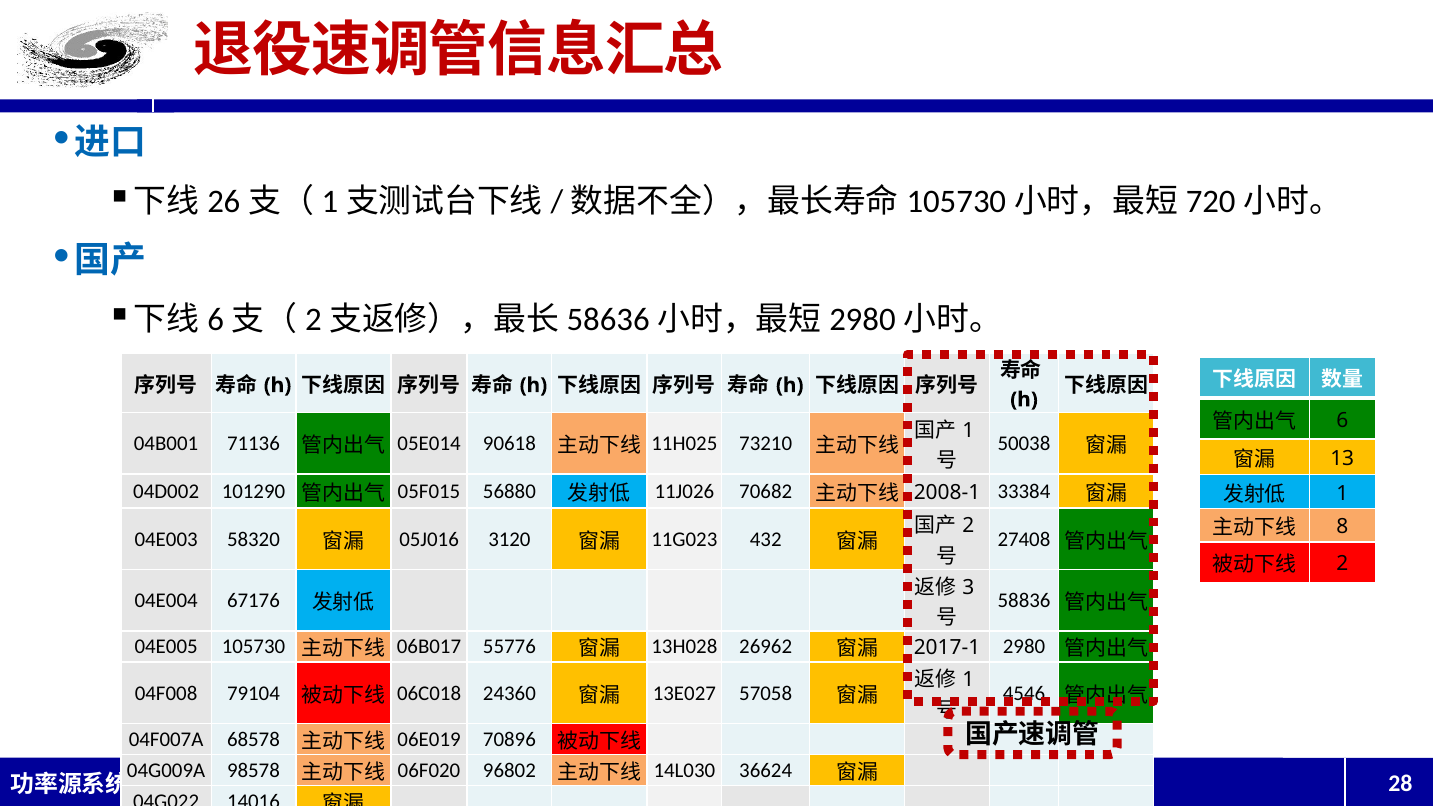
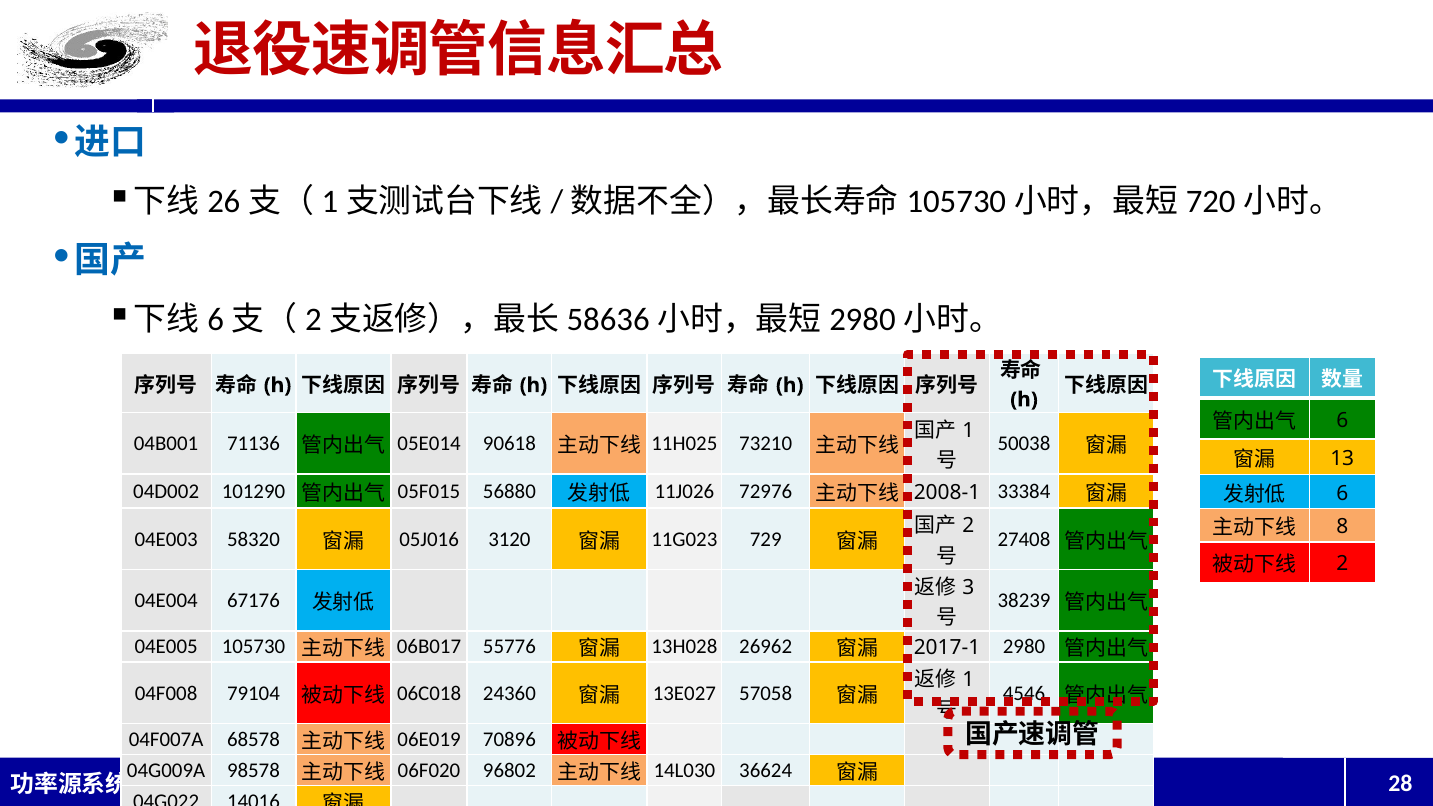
70682: 70682 -> 72976
1 at (1342, 493): 1 -> 6
432: 432 -> 729
58836: 58836 -> 38239
